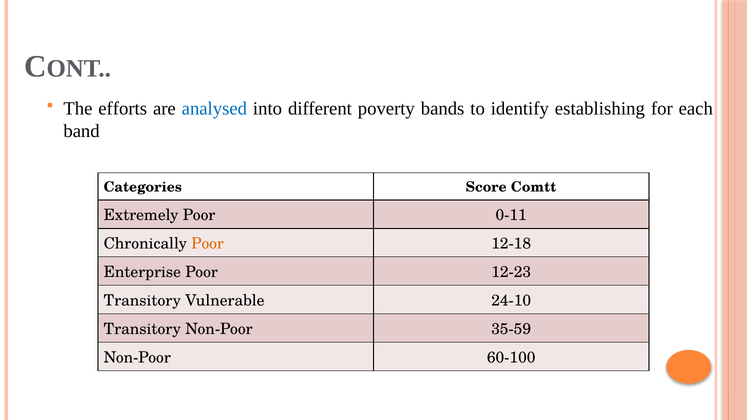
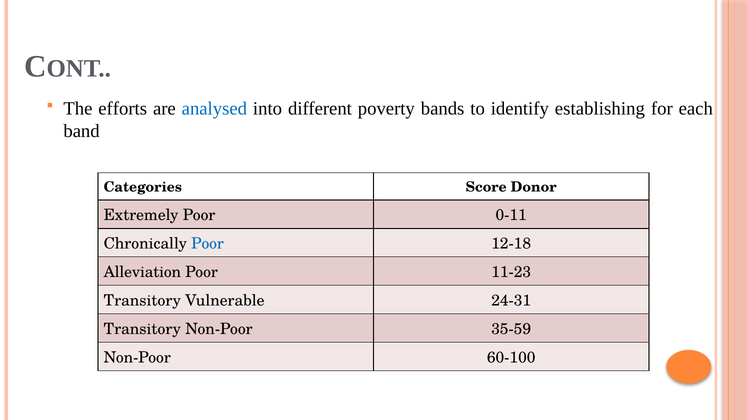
Comtt: Comtt -> Donor
Poor at (208, 244) colour: orange -> blue
Enterprise: Enterprise -> Alleviation
12-23: 12-23 -> 11-23
24-10: 24-10 -> 24-31
